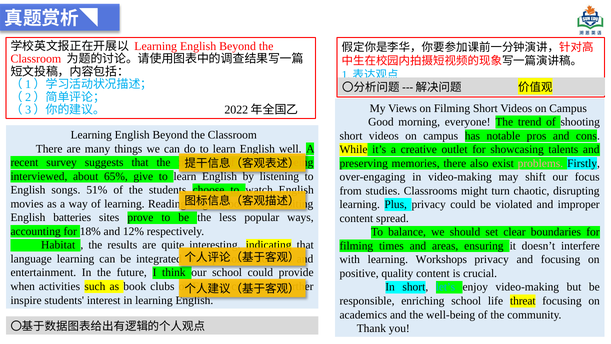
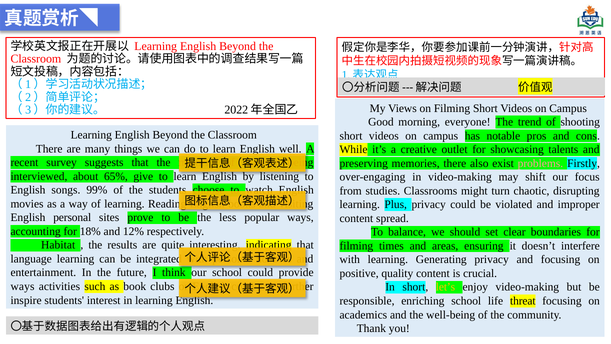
51%: 51% -> 99%
English batteries: batteries -> personal
Workshops: Workshops -> Generating
when at (23, 286): when -> ways
let’s colour: light blue -> yellow
